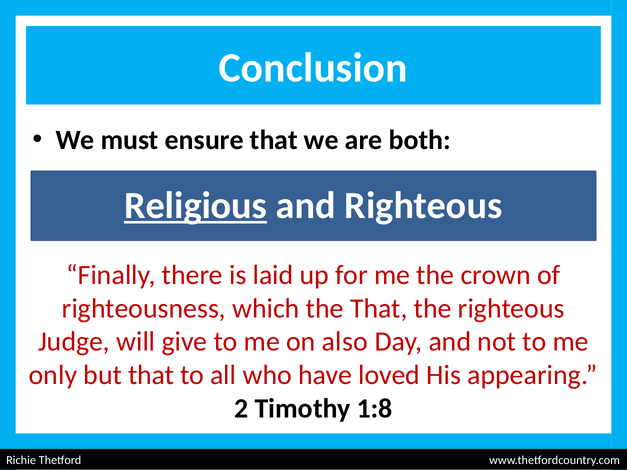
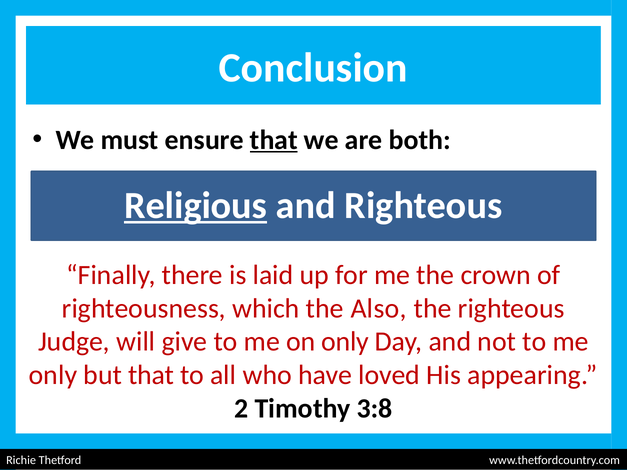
that at (274, 140) underline: none -> present
the That: That -> Also
on also: also -> only
1:8: 1:8 -> 3:8
